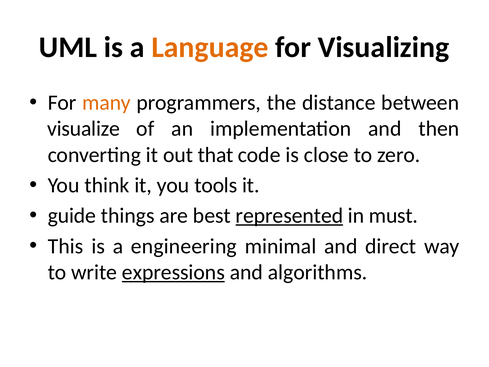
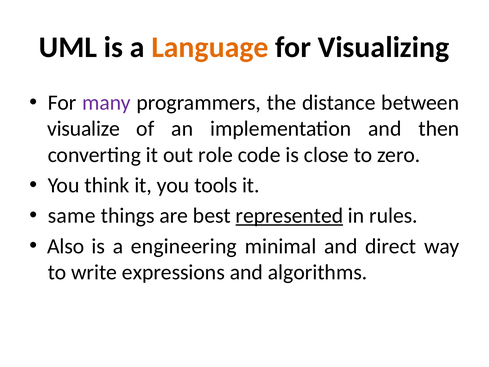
many colour: orange -> purple
that: that -> role
guide: guide -> same
must: must -> rules
This: This -> Also
expressions underline: present -> none
